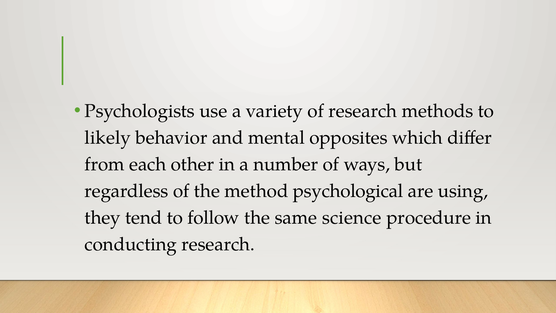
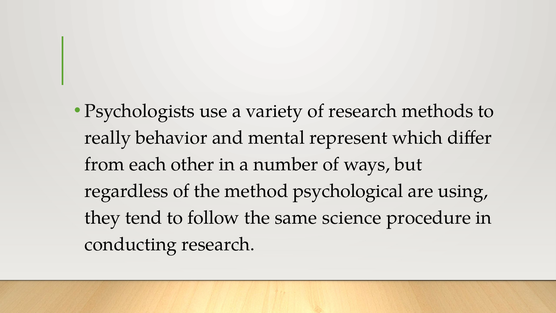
likely: likely -> really
opposites: opposites -> represent
